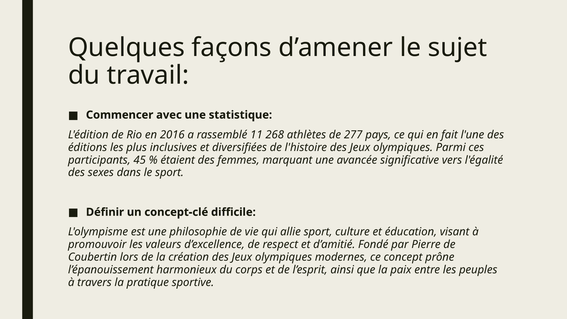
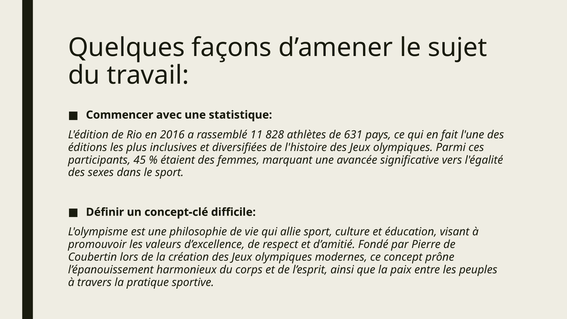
268: 268 -> 828
277: 277 -> 631
